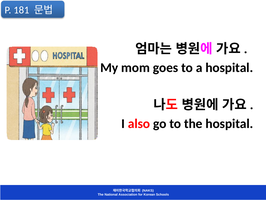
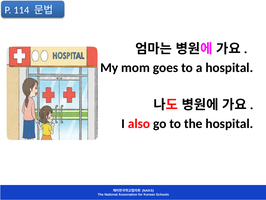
181: 181 -> 114
